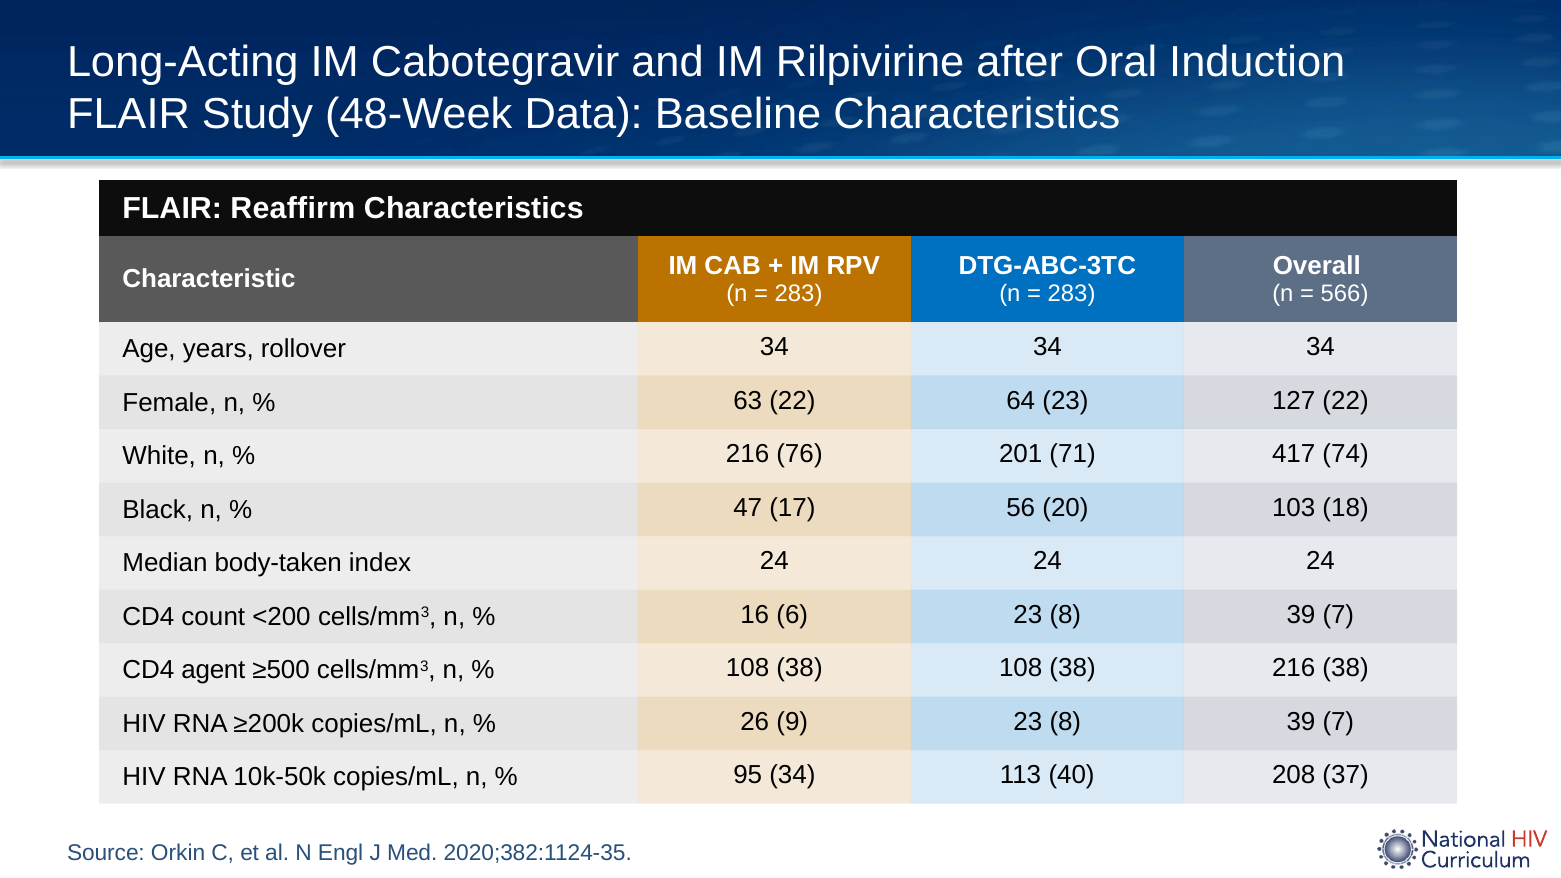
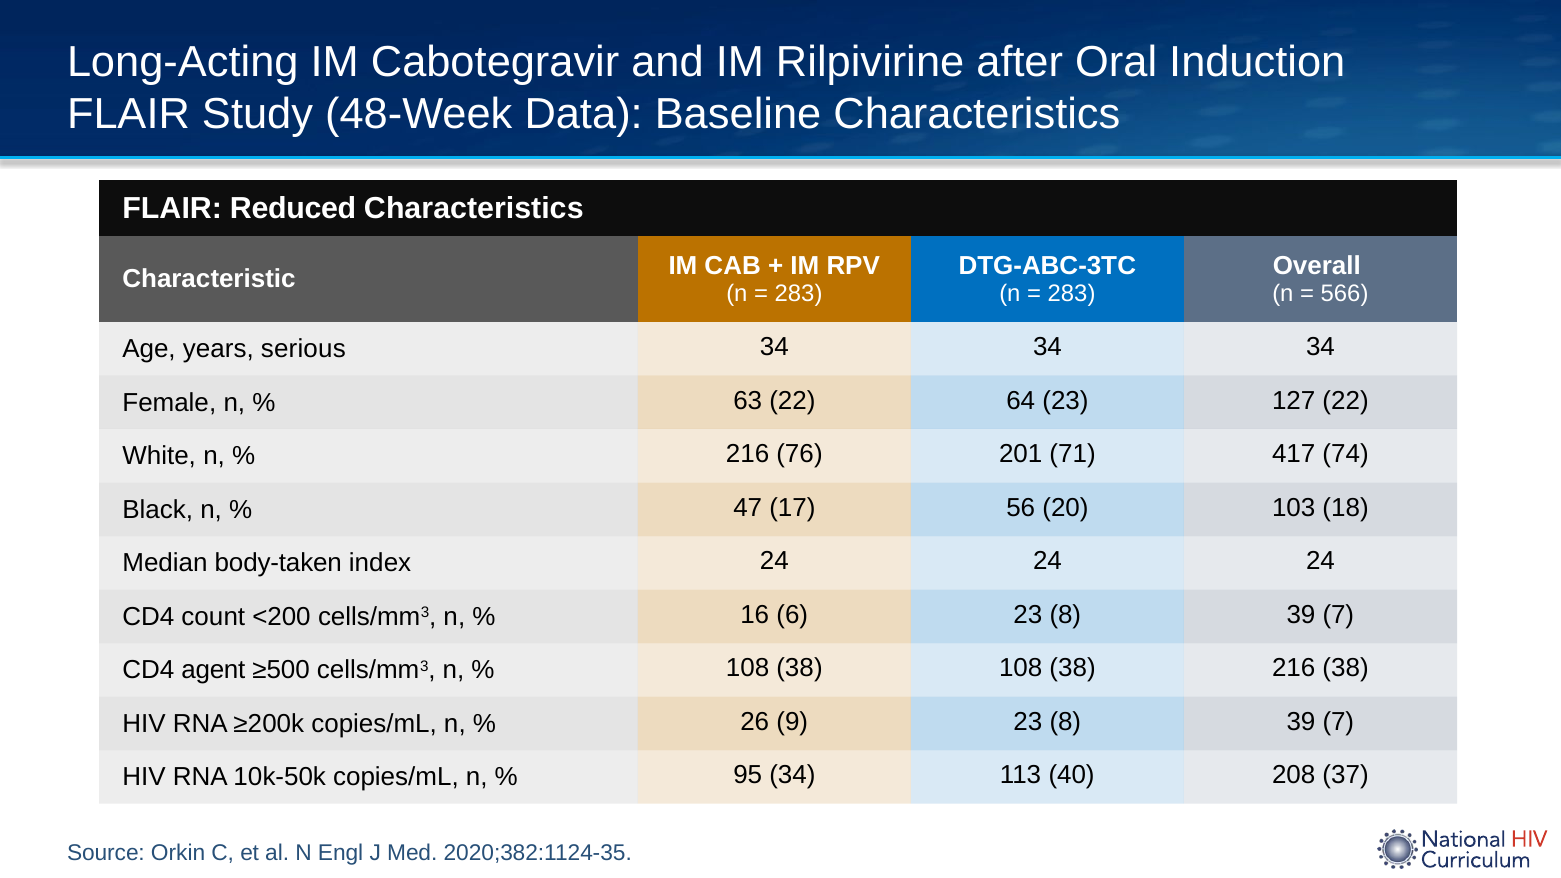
Reaffirm: Reaffirm -> Reduced
rollover: rollover -> serious
